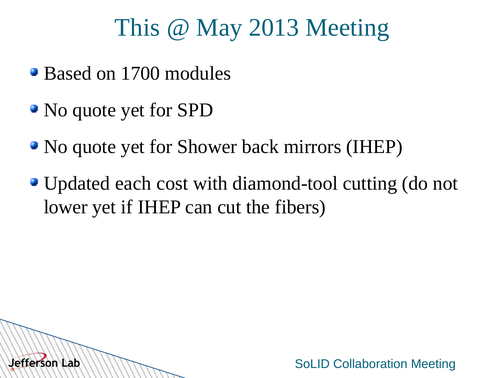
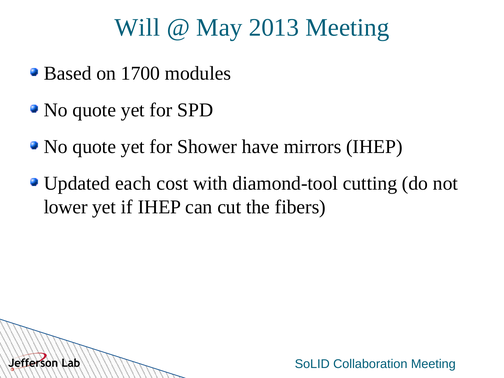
This: This -> Will
back: back -> have
